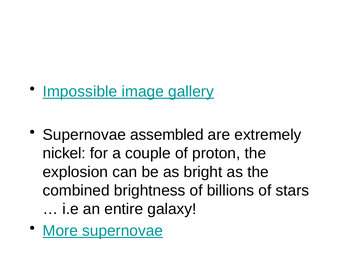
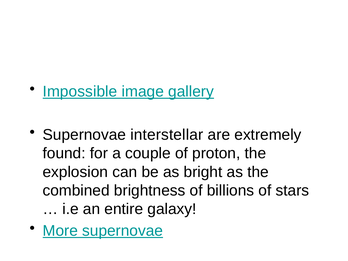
assembled: assembled -> interstellar
nickel: nickel -> found
